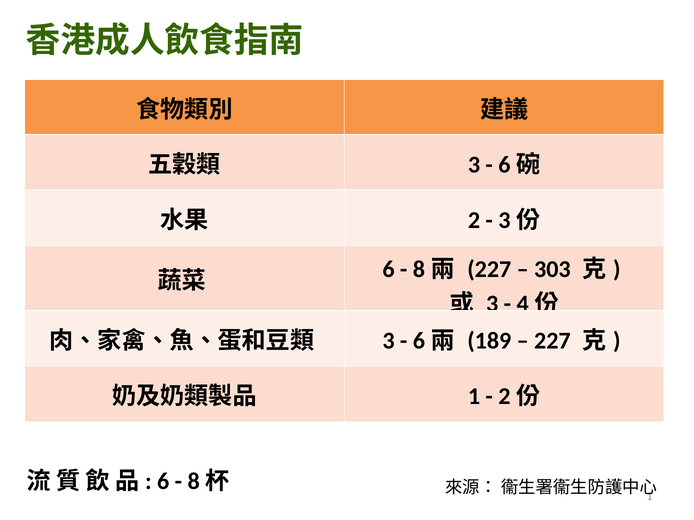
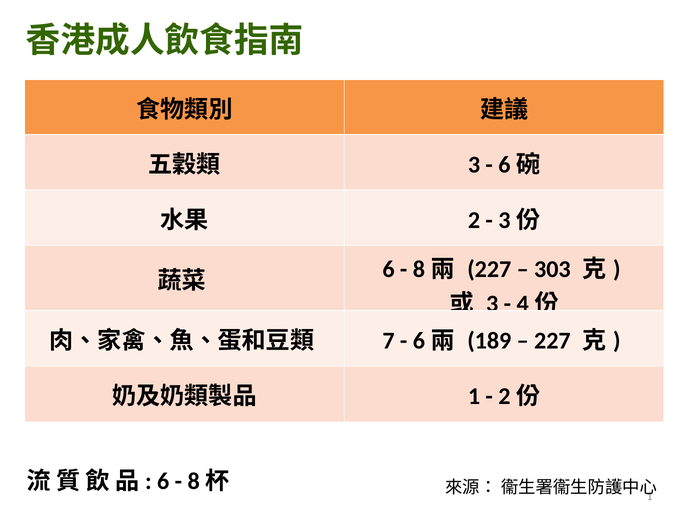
3 at (388, 341): 3 -> 7
